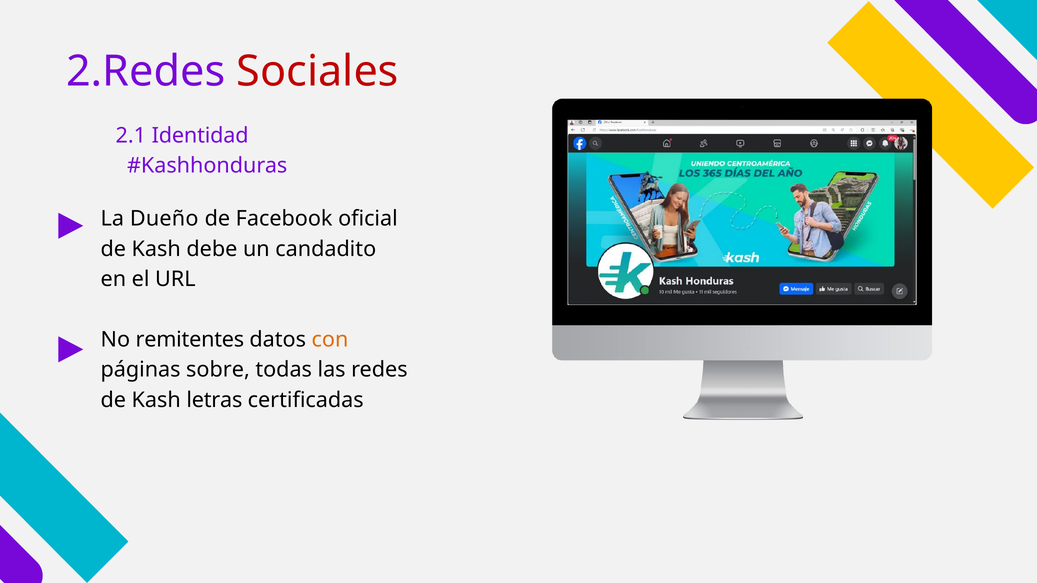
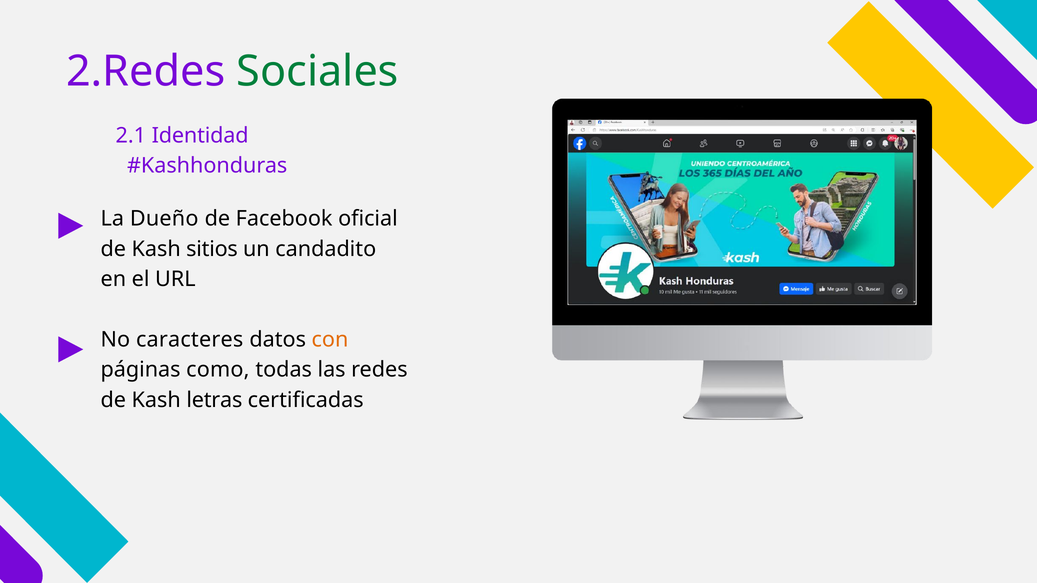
Sociales colour: red -> green
debe: debe -> sitios
remitentes: remitentes -> caracteres
sobre: sobre -> como
